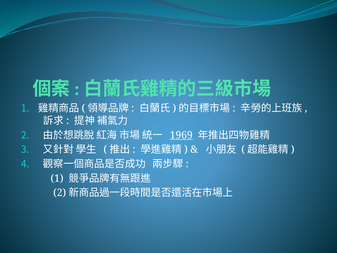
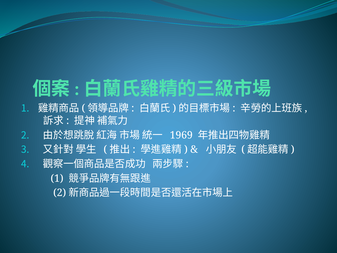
1969 underline: present -> none
